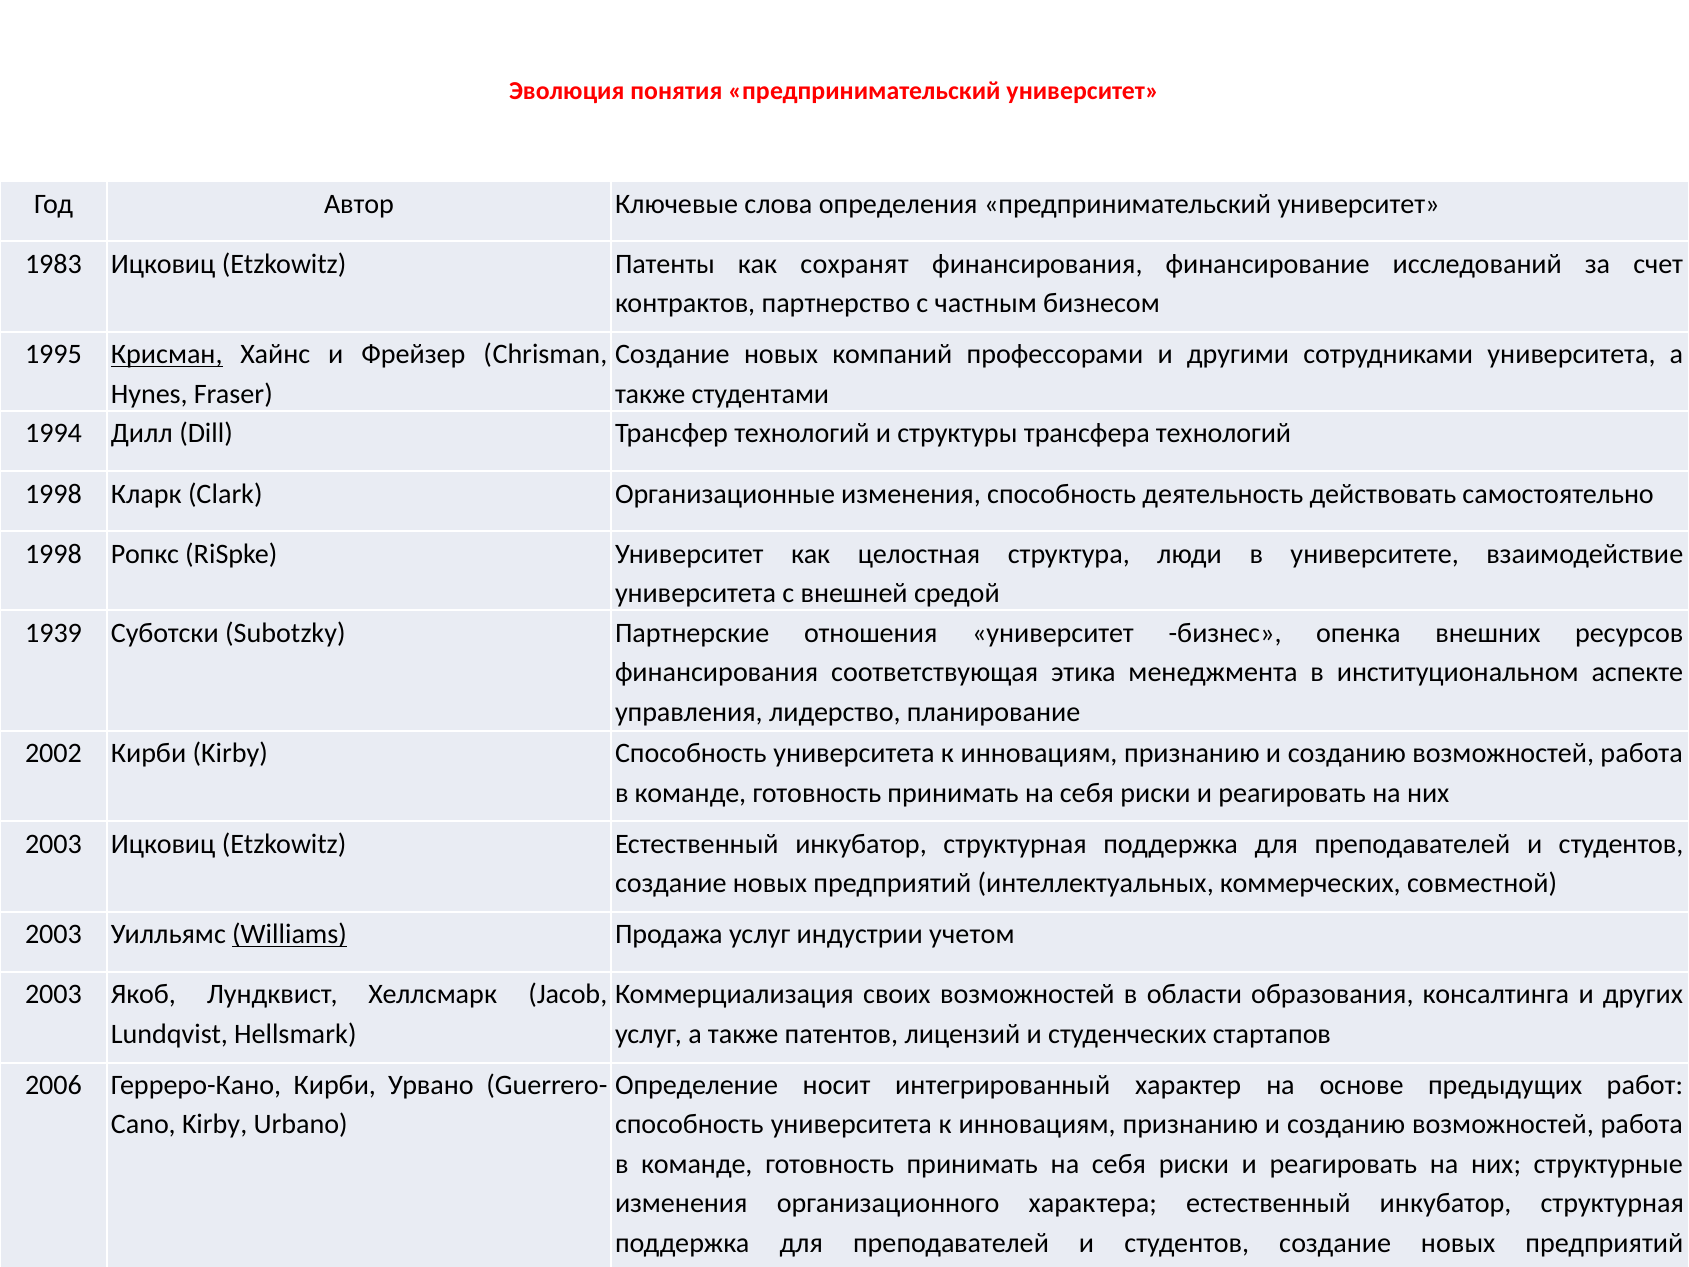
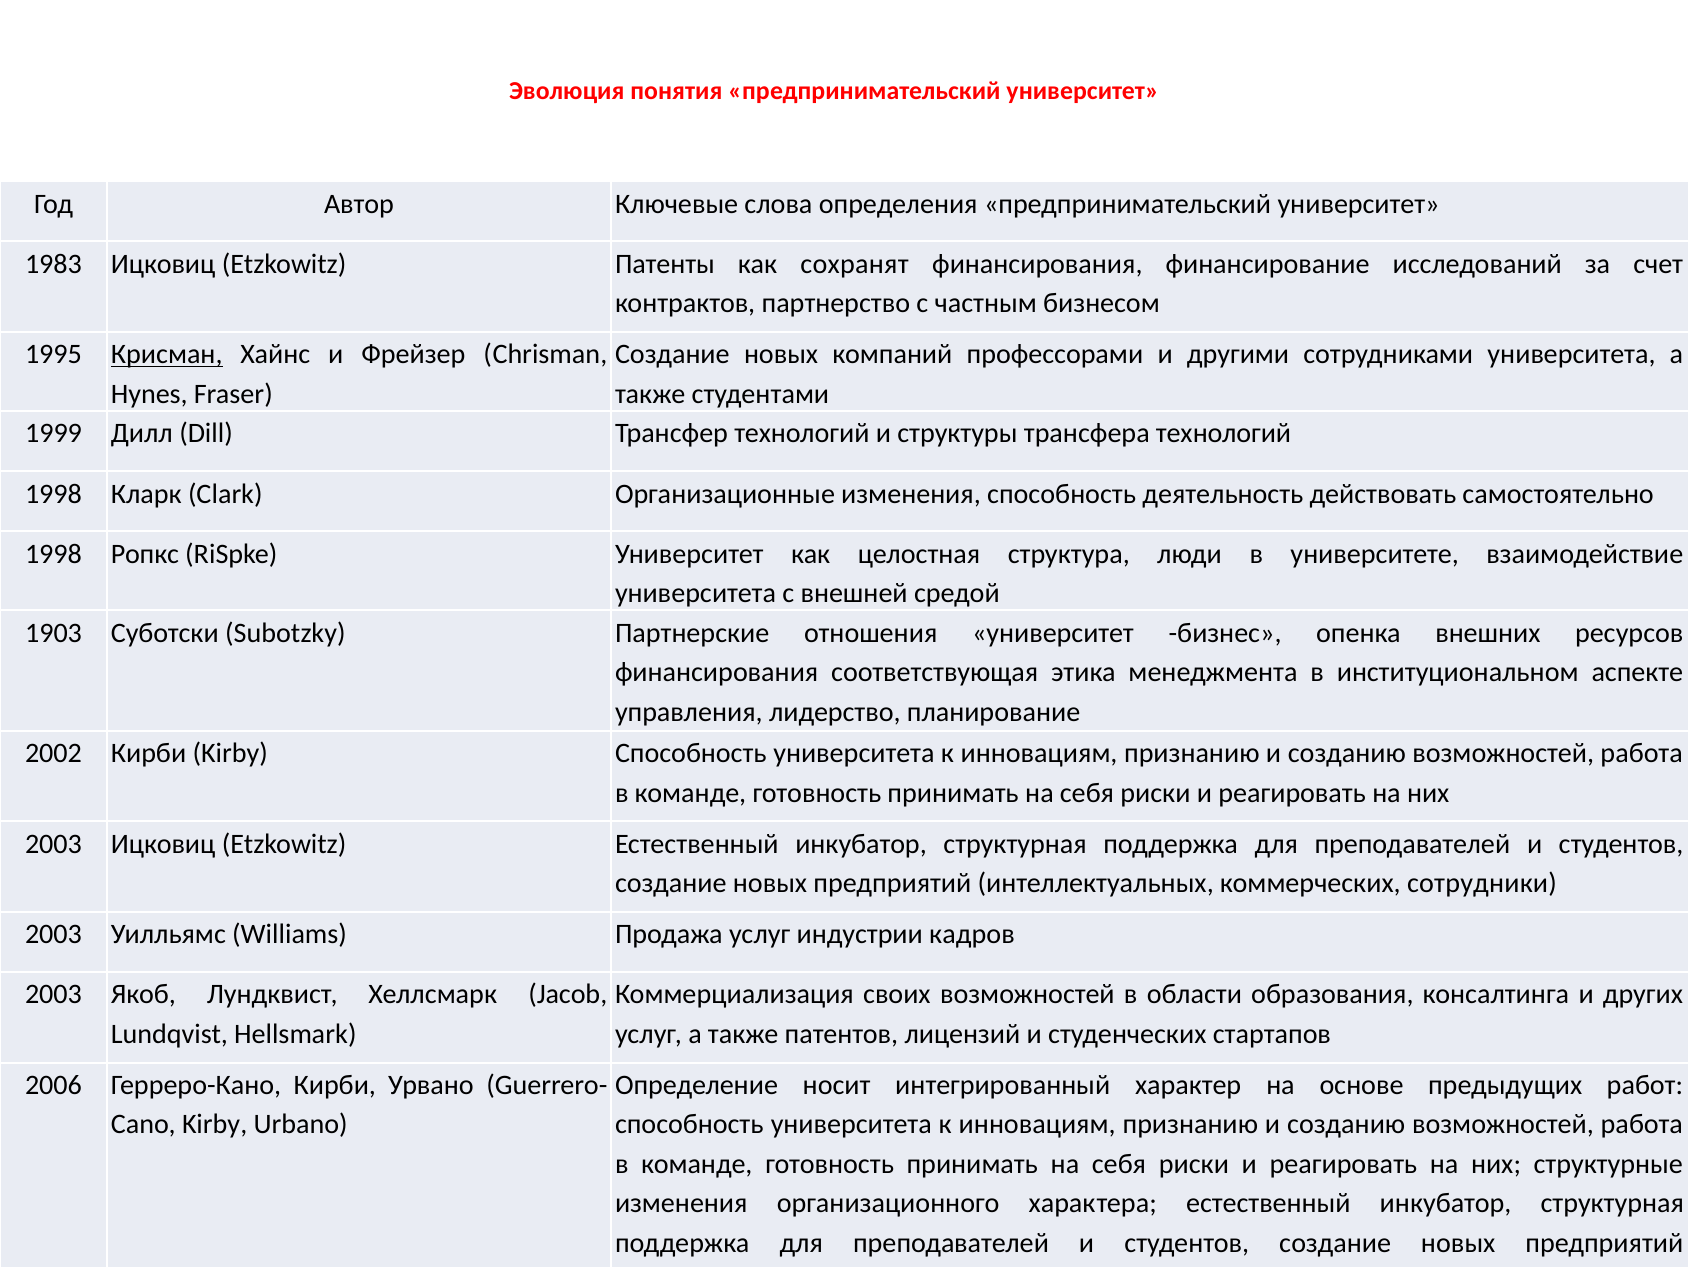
1994: 1994 -> 1999
1939: 1939 -> 1903
совместной: совместной -> сотрудники
Williams underline: present -> none
учетом: учетом -> кадров
